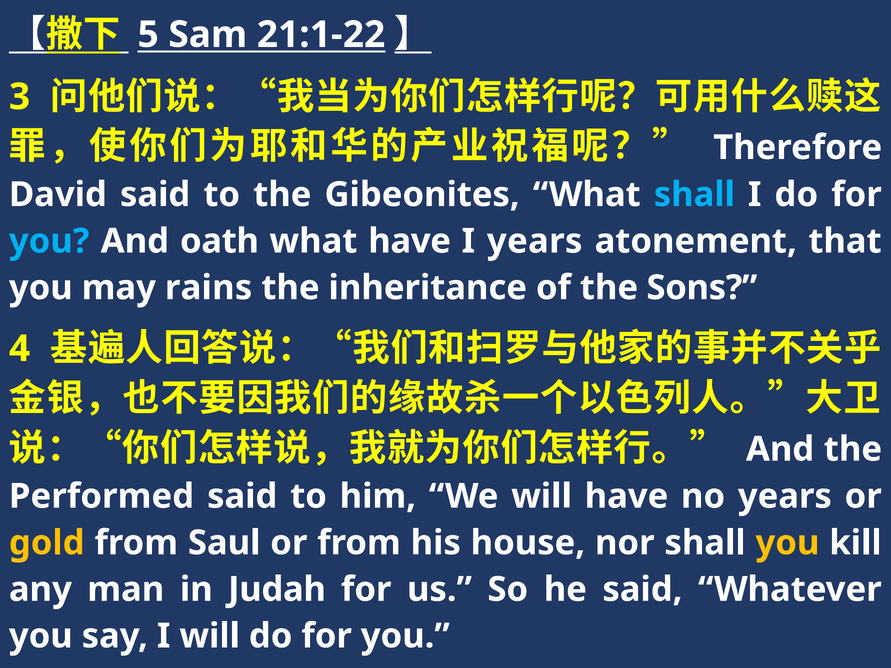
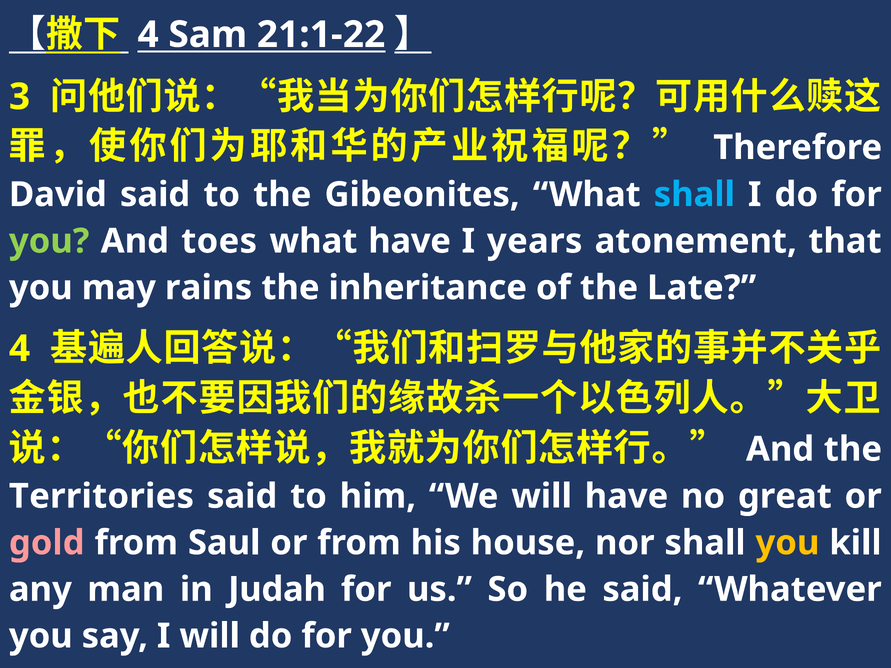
5 at (148, 35): 5 -> 4
you at (49, 241) colour: light blue -> light green
oath: oath -> toes
Sons: Sons -> Late
Performed: Performed -> Territories
no years: years -> great
gold colour: yellow -> pink
